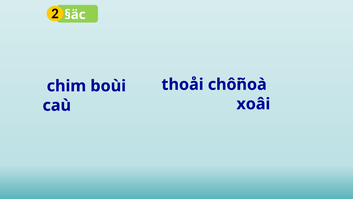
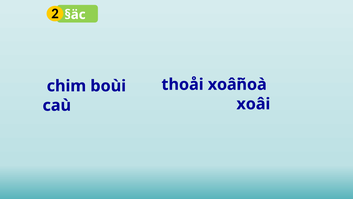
thoåi chôi: chôi -> xoâi
